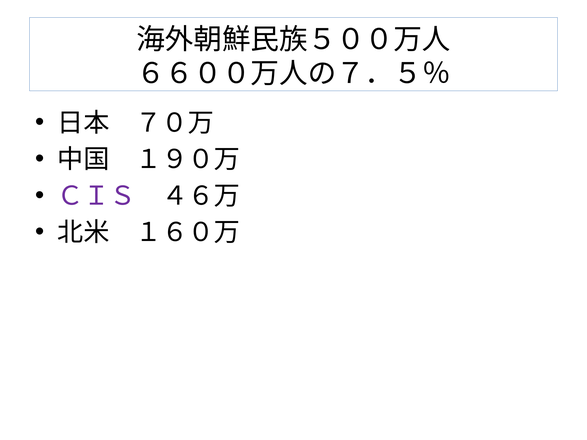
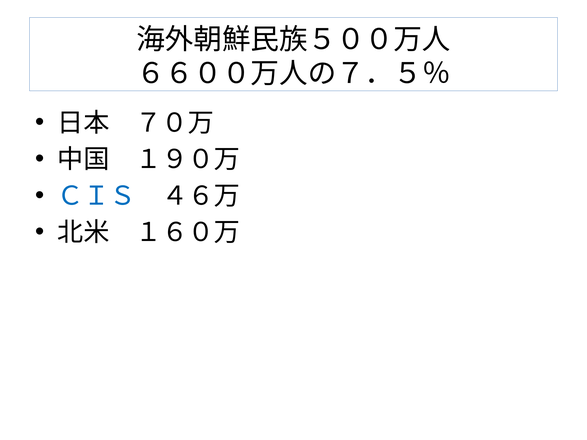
ＣＩＳ colour: purple -> blue
